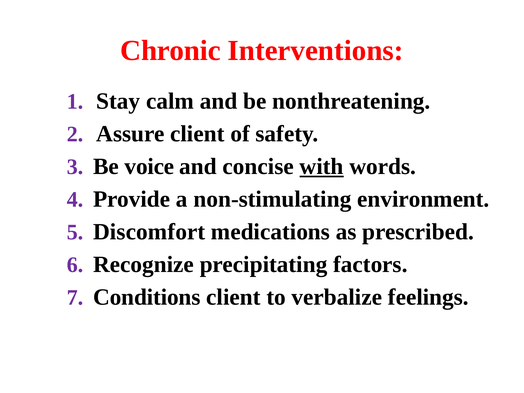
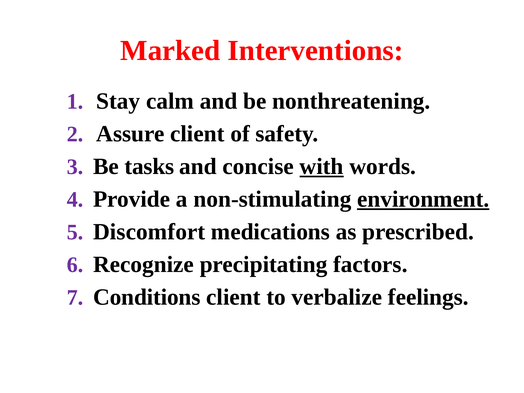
Chronic: Chronic -> Marked
voice: voice -> tasks
environment underline: none -> present
